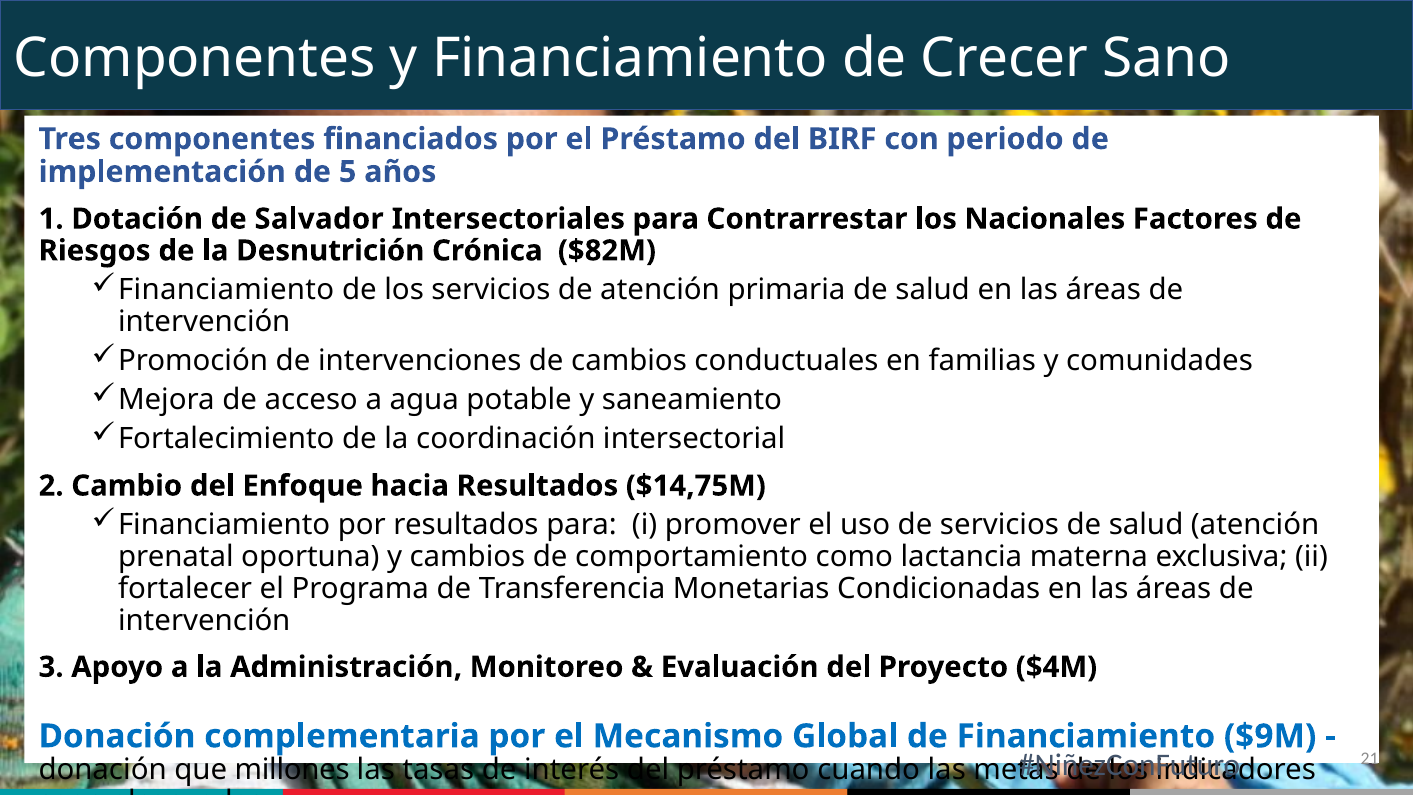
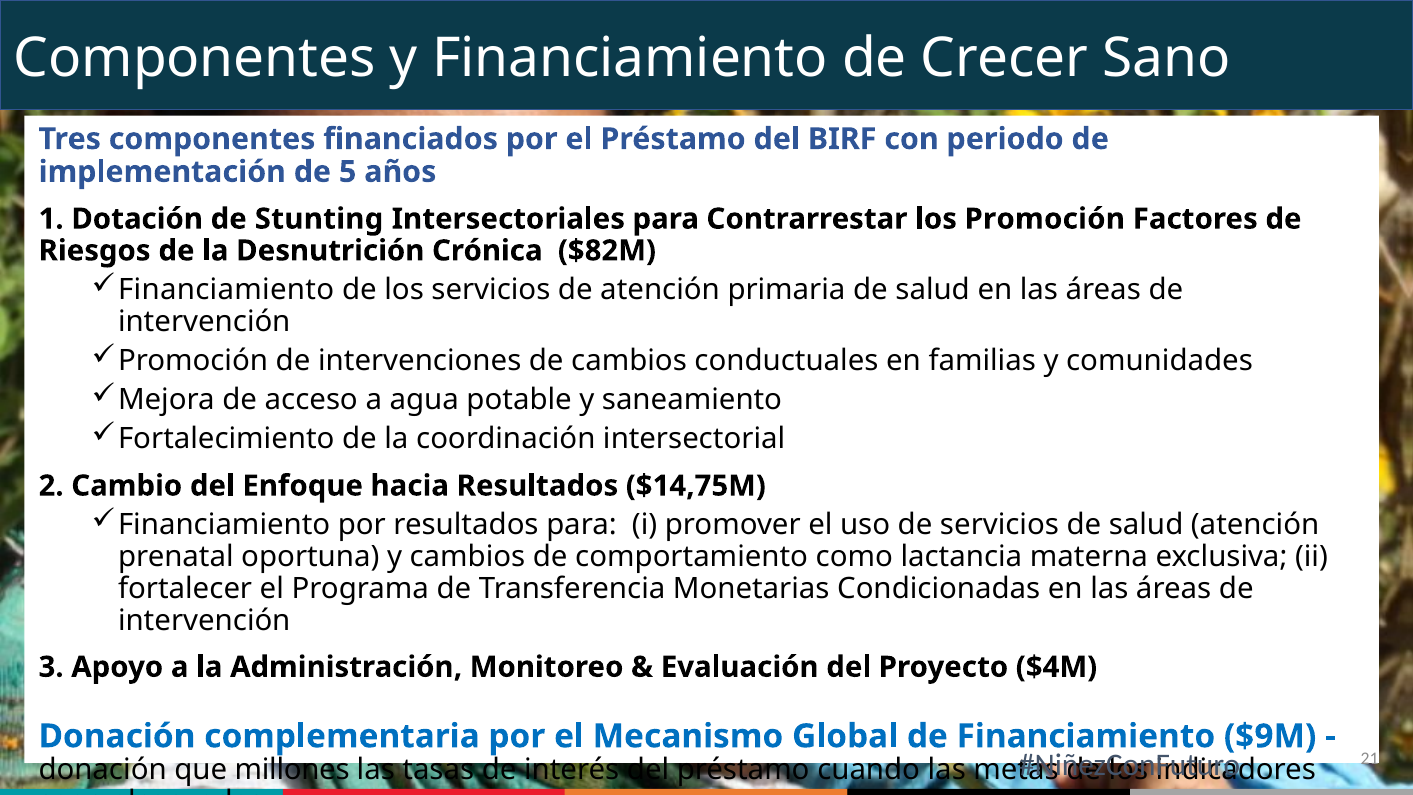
Salvador: Salvador -> Stunting
los Nacionales: Nacionales -> Promoción
